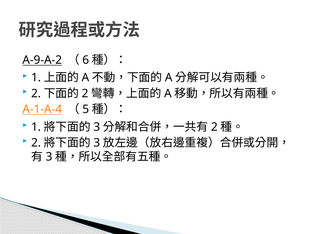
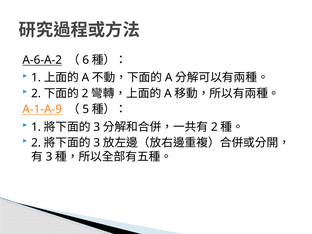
A-9-A-2: A-9-A-2 -> A-6-A-2
A-1-A-4: A-1-A-4 -> A-1-A-9
